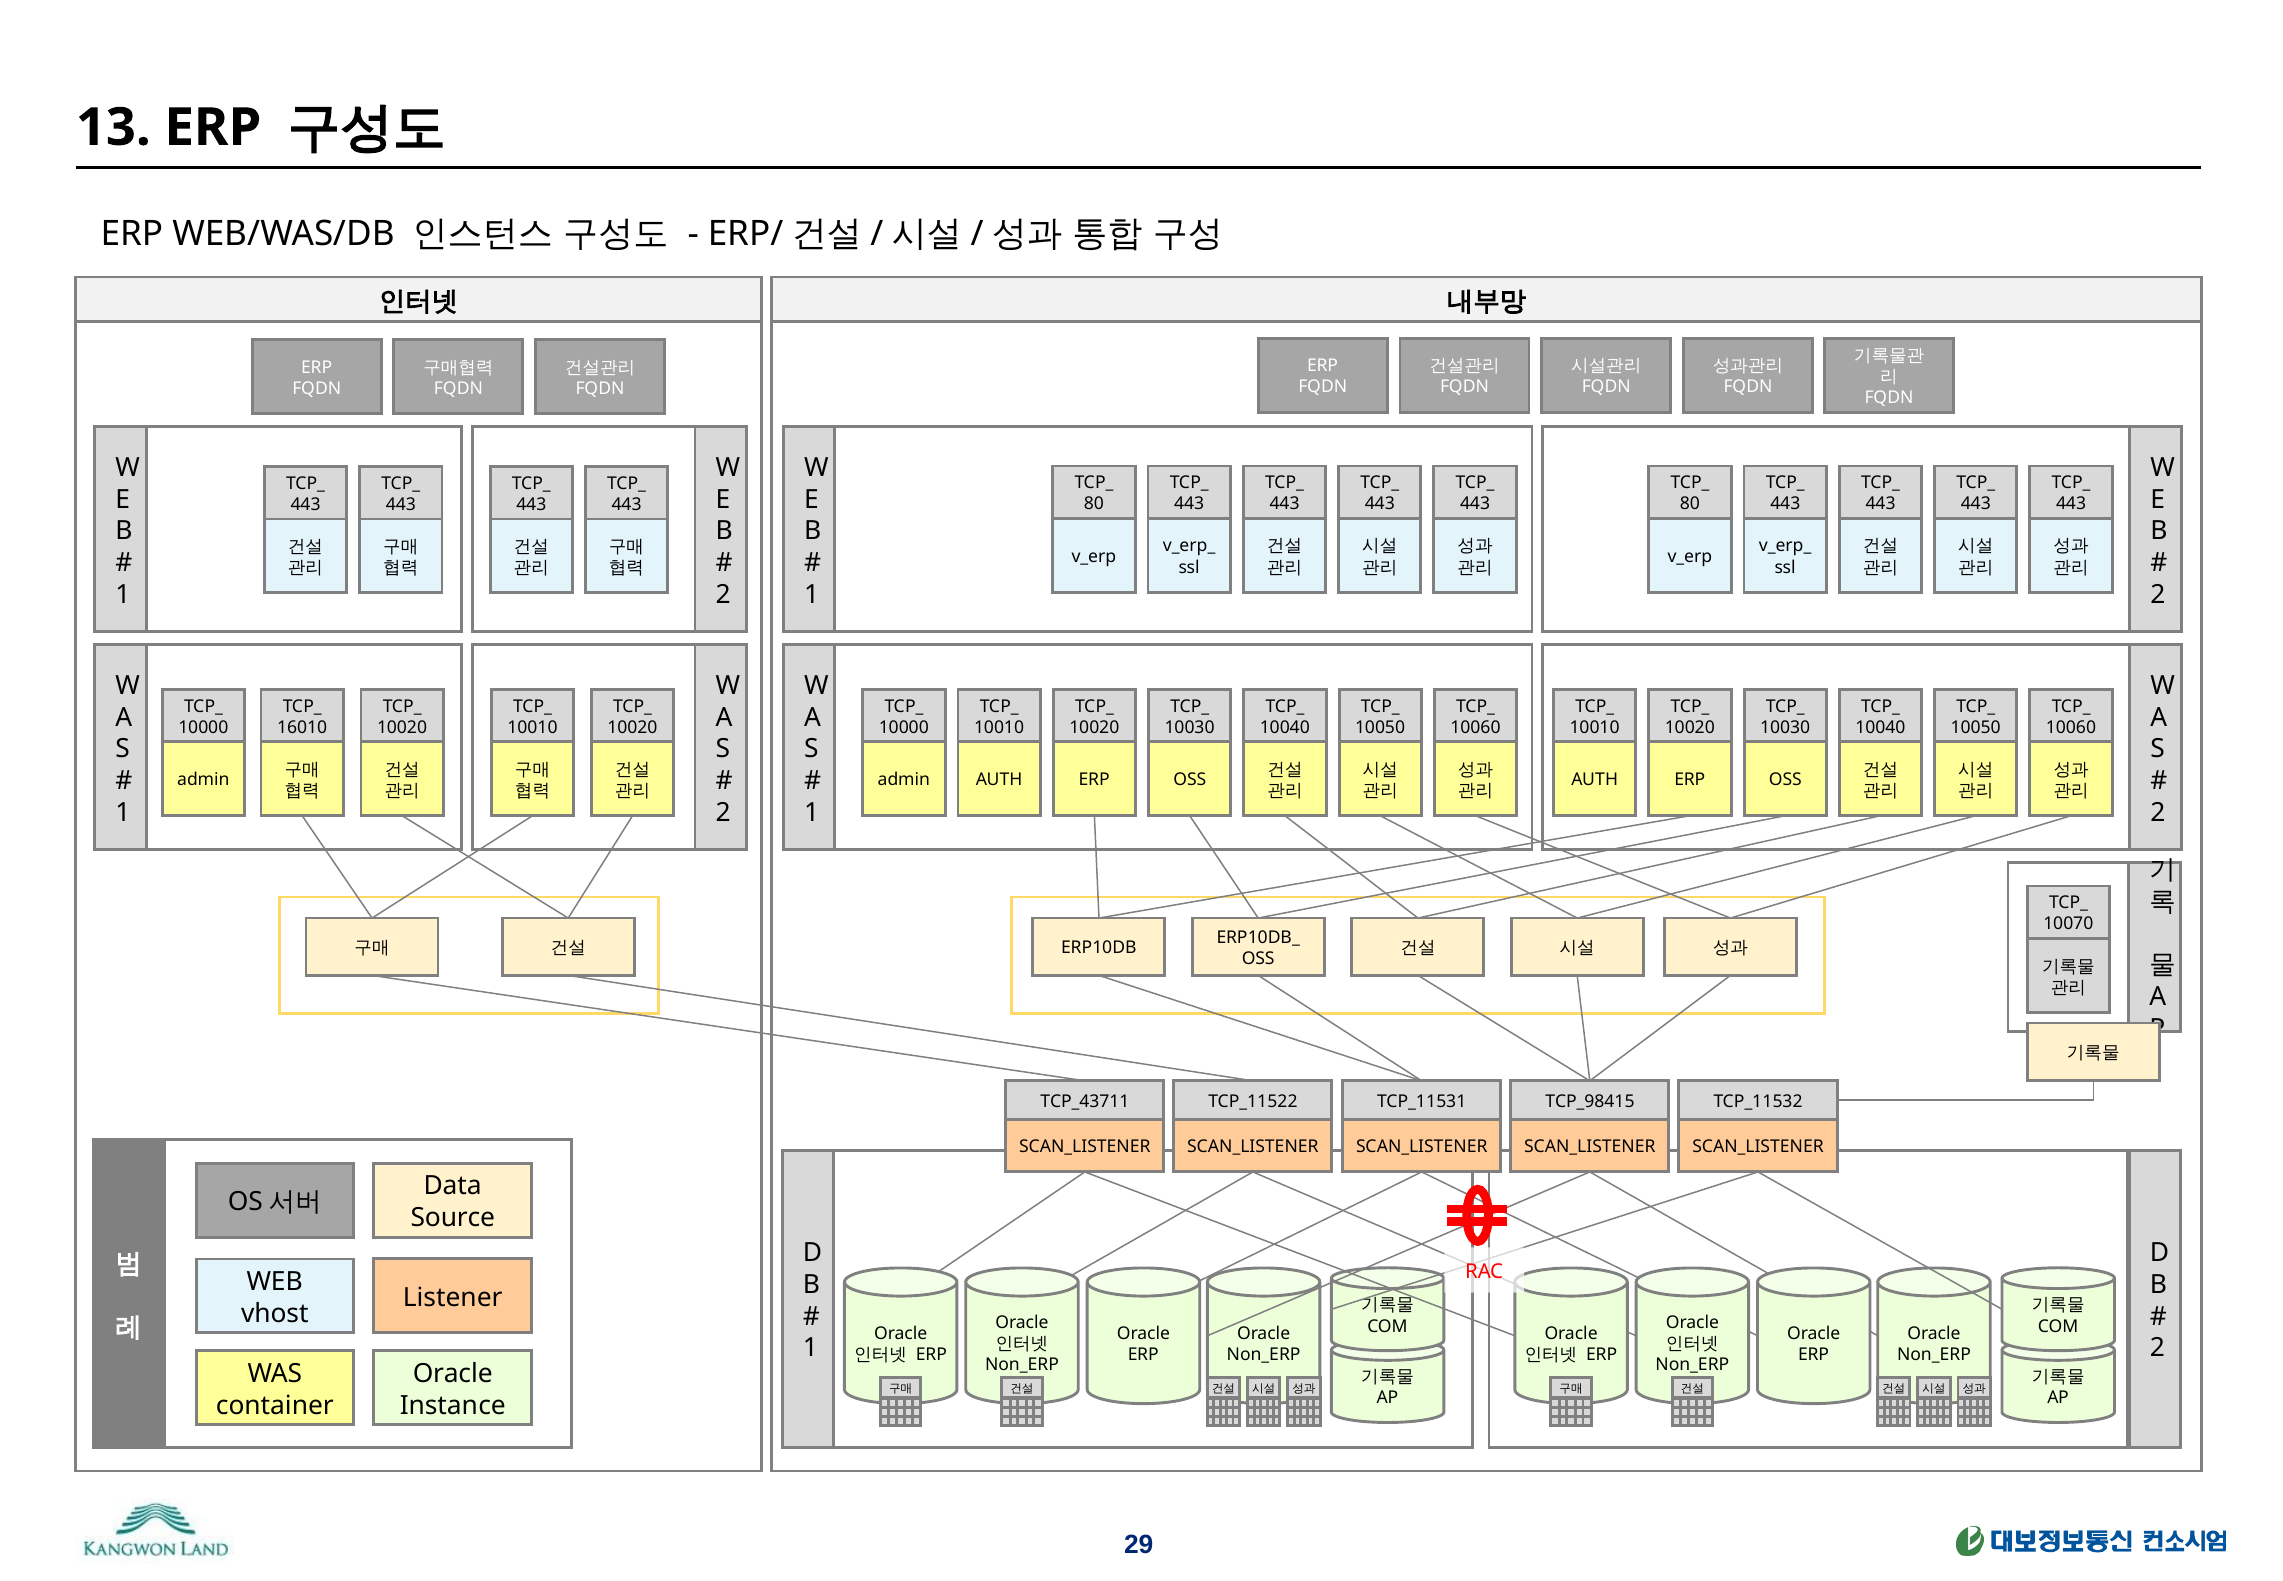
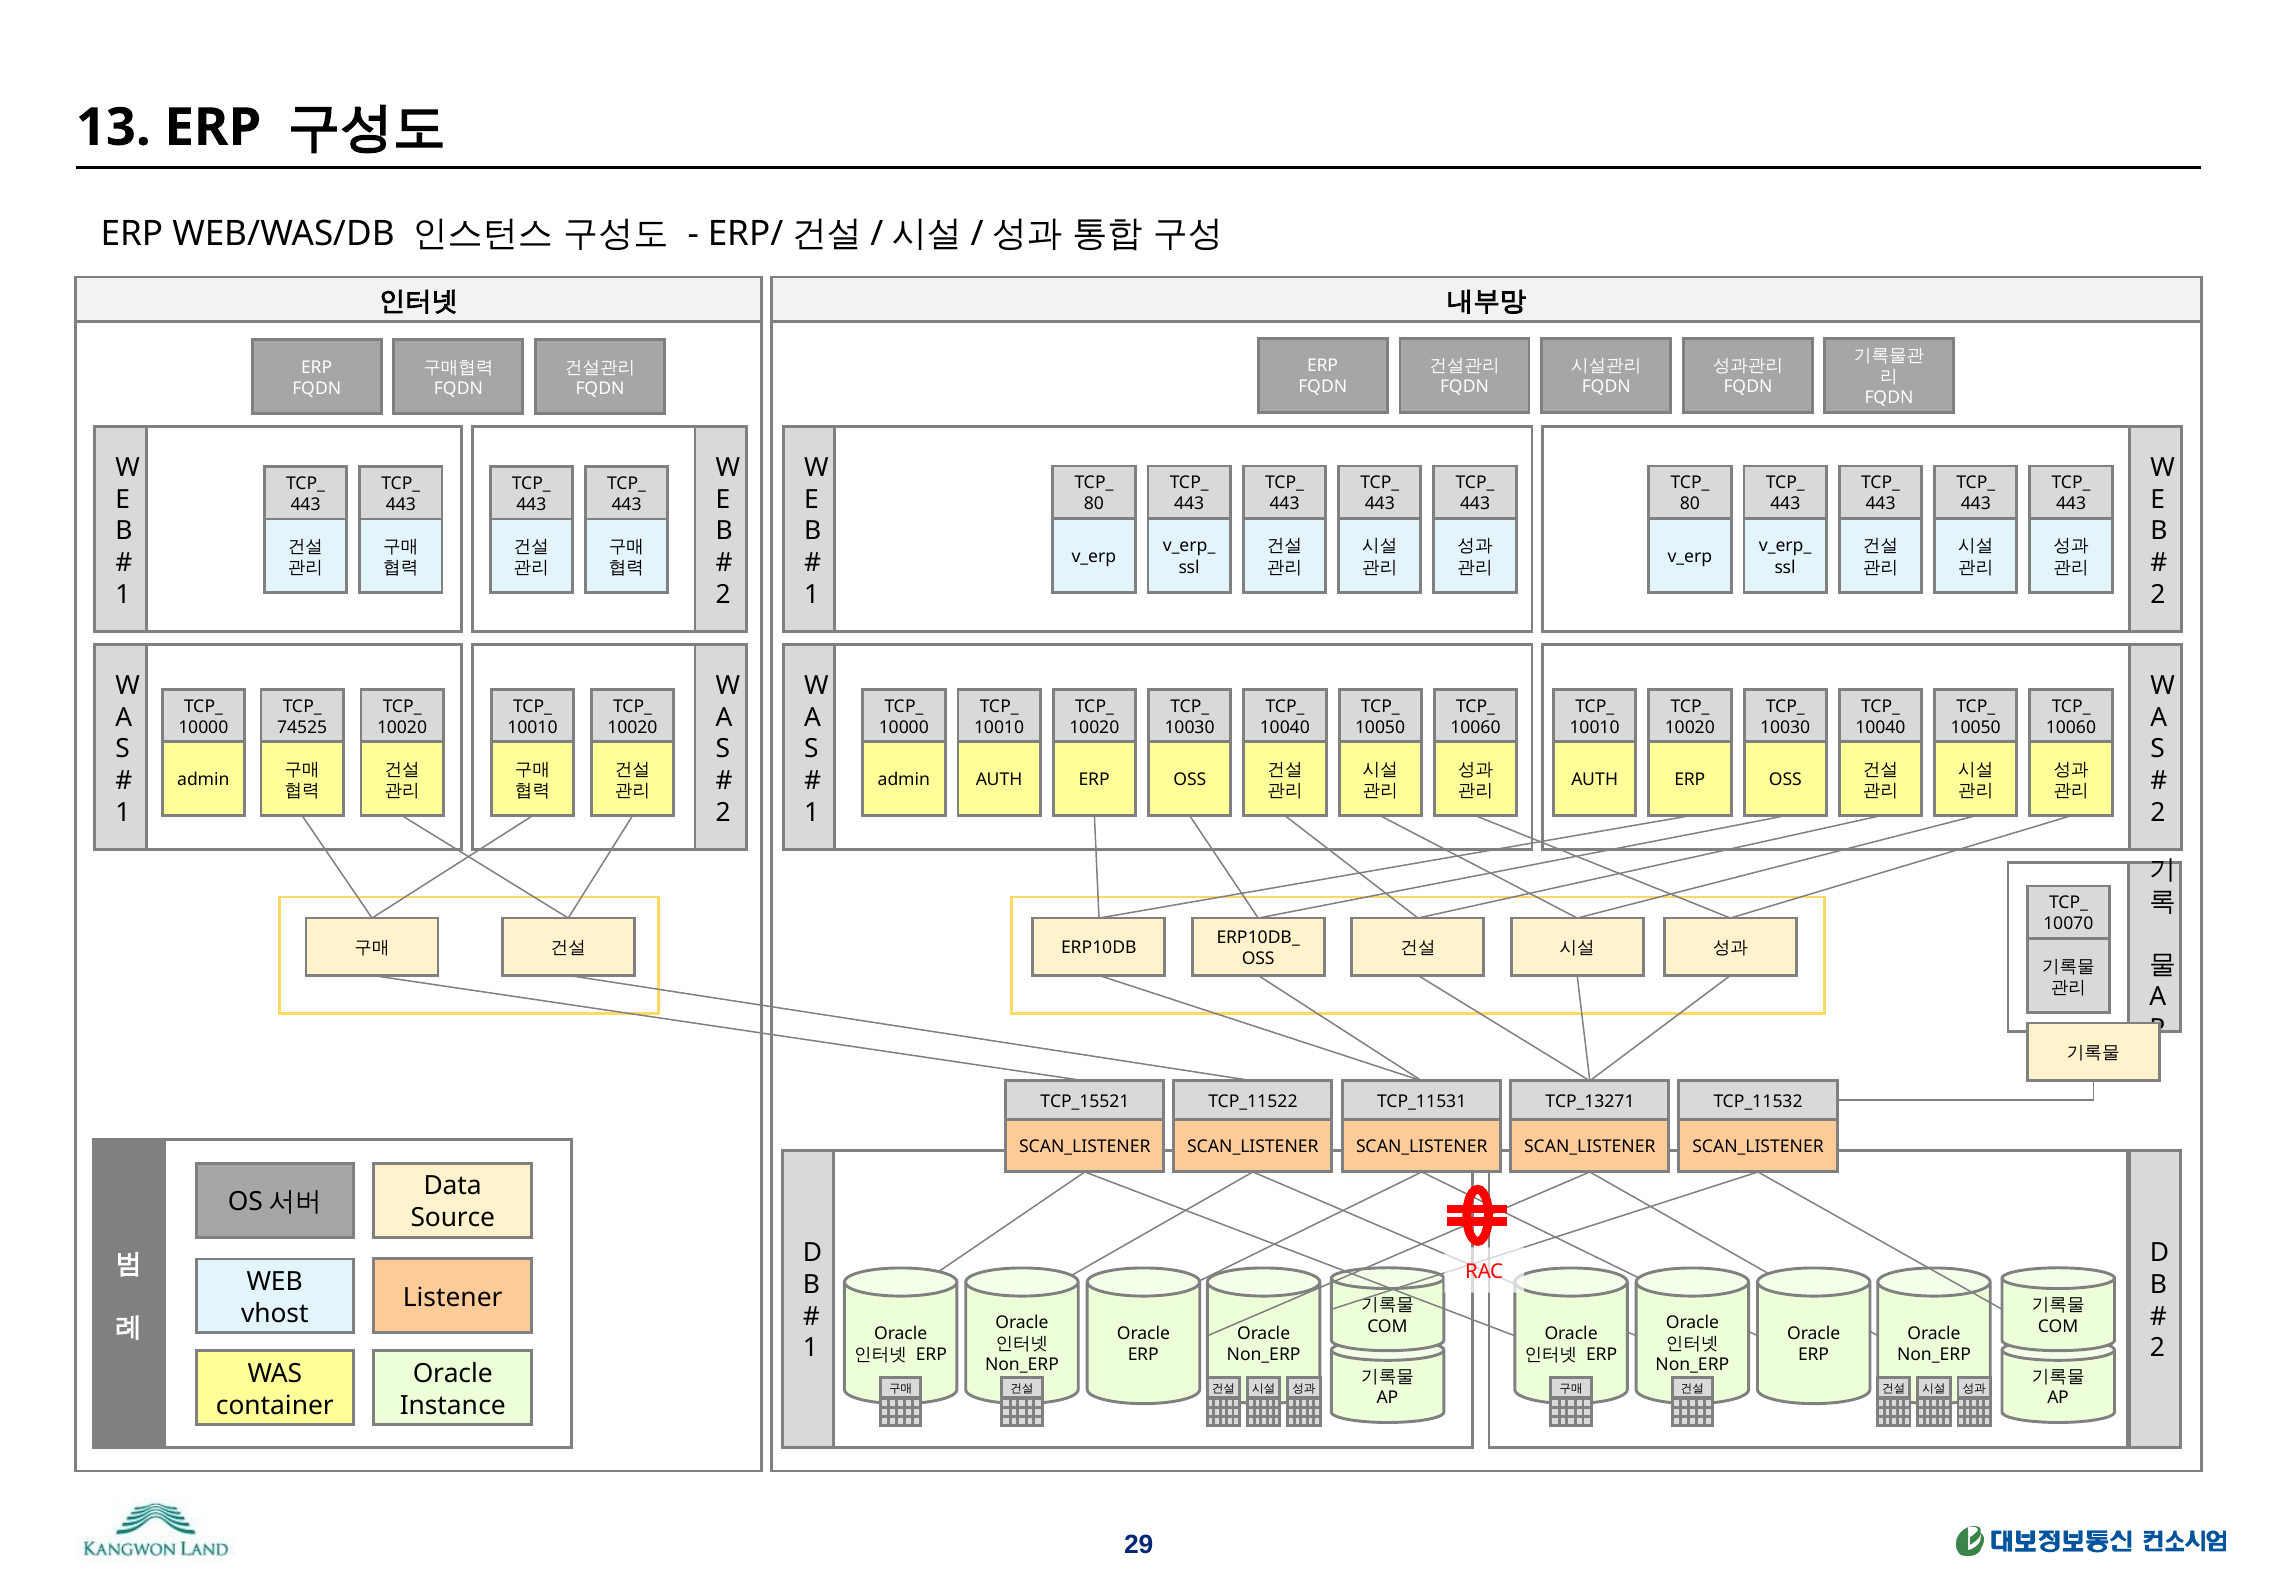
16010: 16010 -> 74525
TCP_43711: TCP_43711 -> TCP_15521
TCP_98415: TCP_98415 -> TCP_13271
